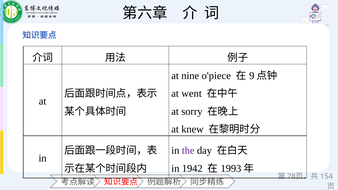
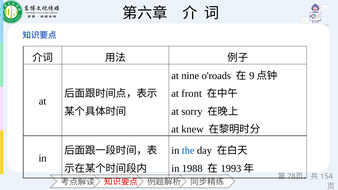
o'piece: o'piece -> o'roads
went: went -> front
the colour: purple -> blue
1942: 1942 -> 1988
